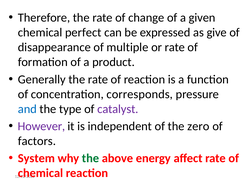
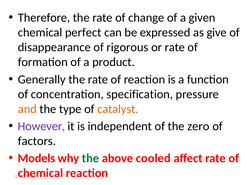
multiple: multiple -> rigorous
corresponds: corresponds -> specification
and colour: blue -> orange
catalyst colour: purple -> orange
System: System -> Models
energy: energy -> cooled
